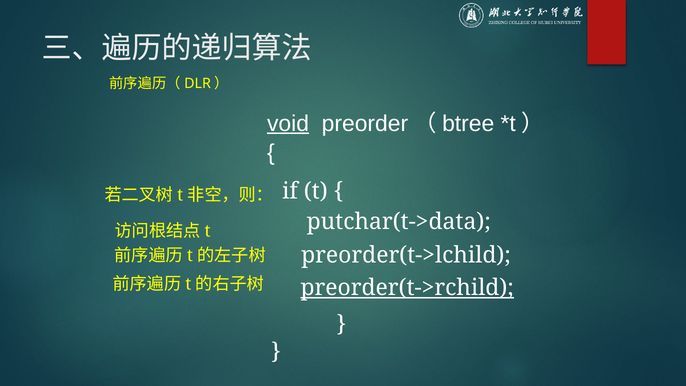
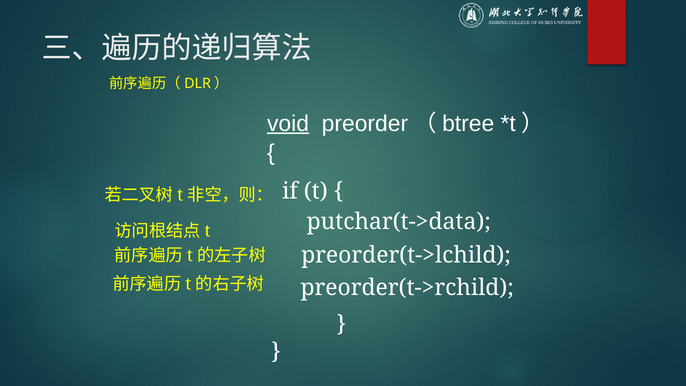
preorder(t->rchild underline: present -> none
